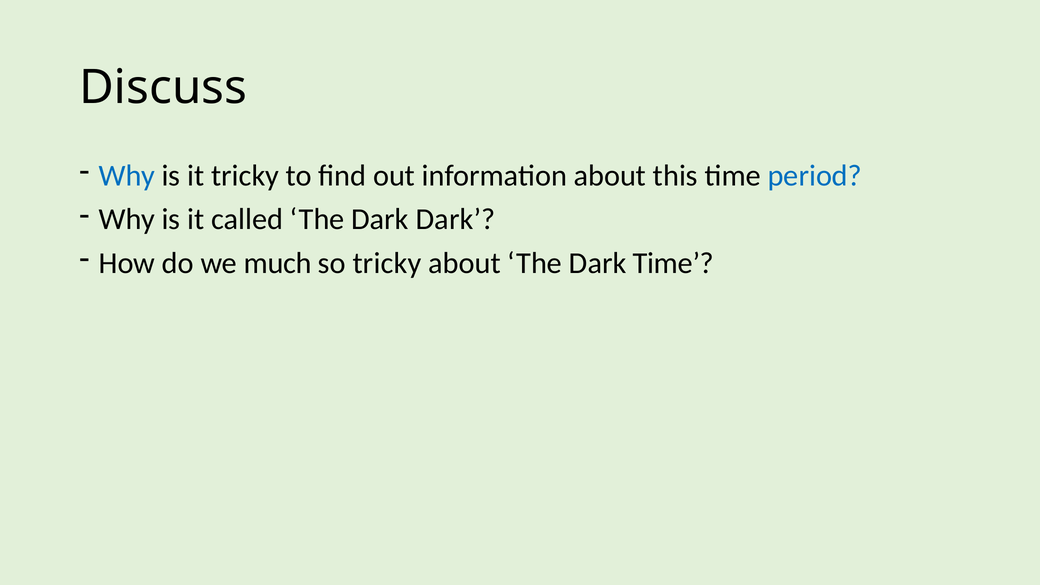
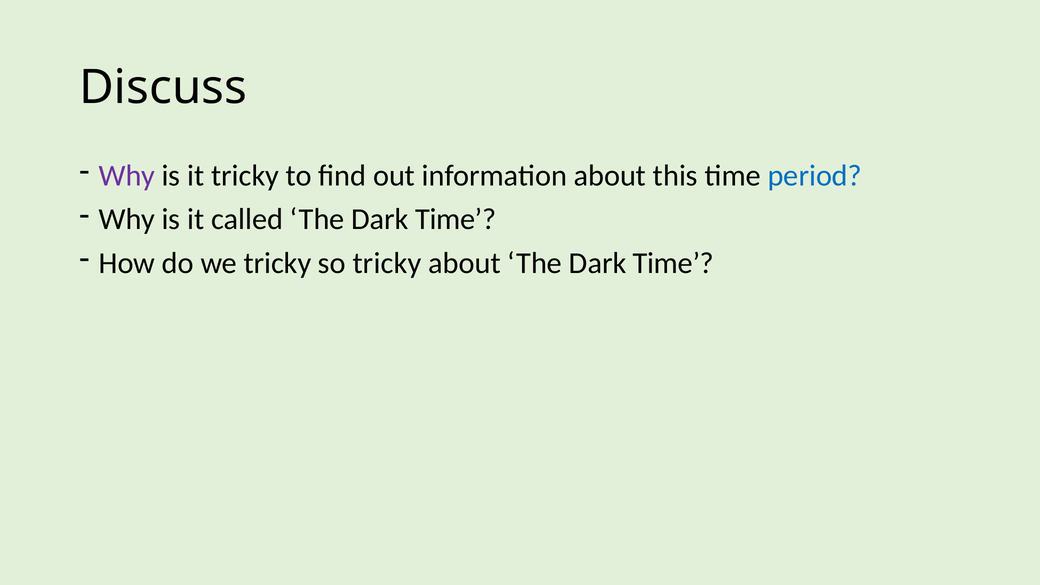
Why at (127, 176) colour: blue -> purple
called The Dark Dark: Dark -> Time
we much: much -> tricky
